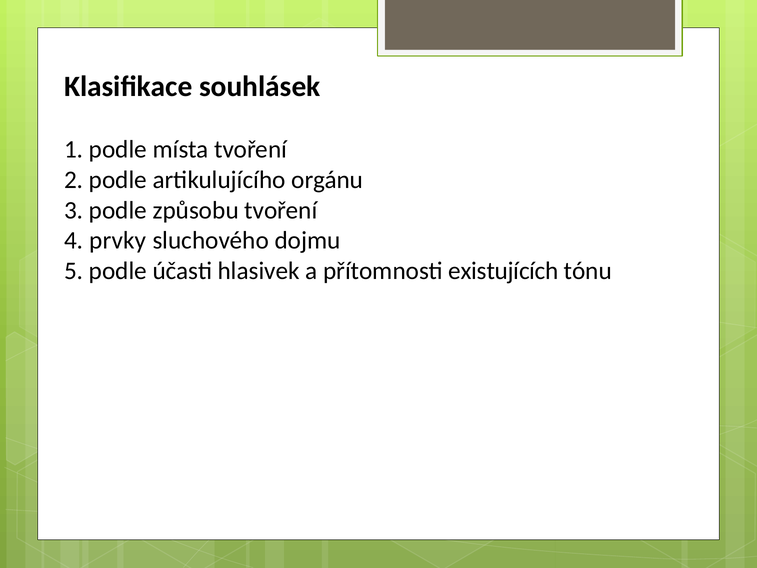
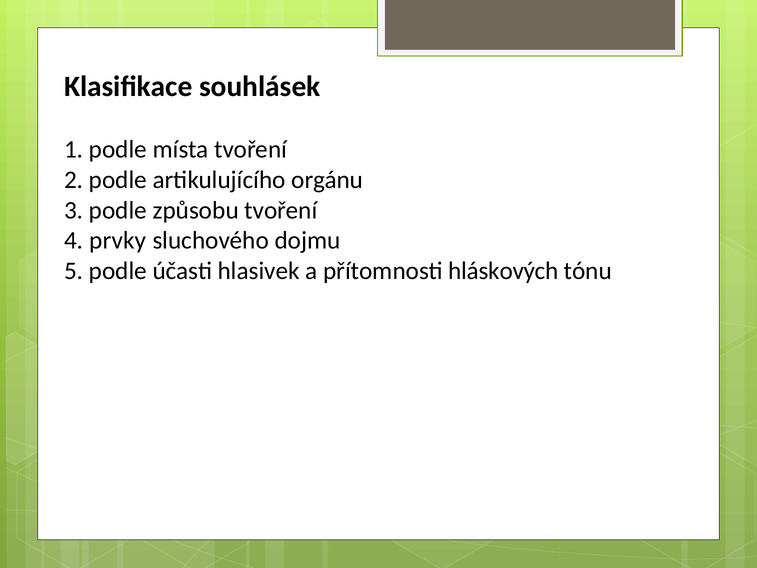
existujících: existujících -> hláskových
